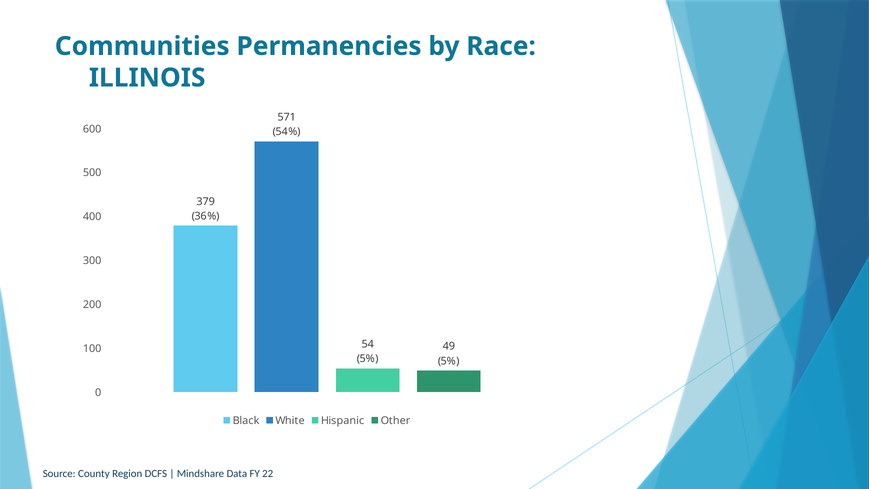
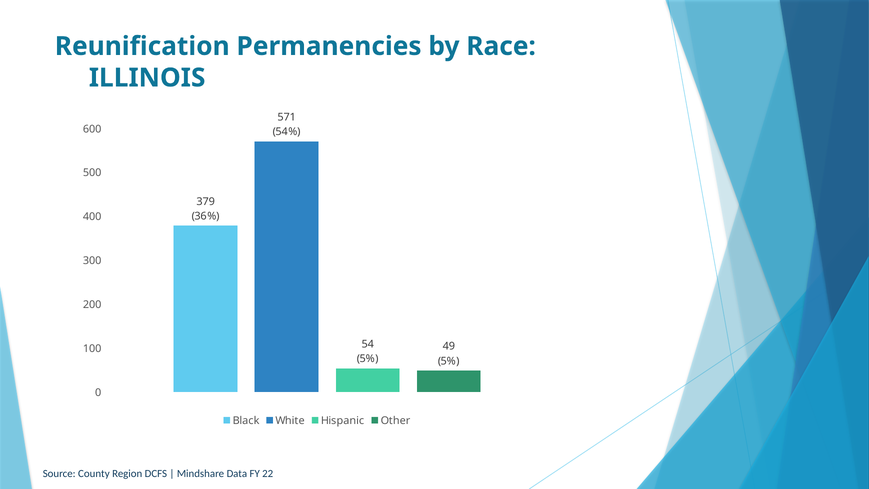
Communities: Communities -> Reunification
